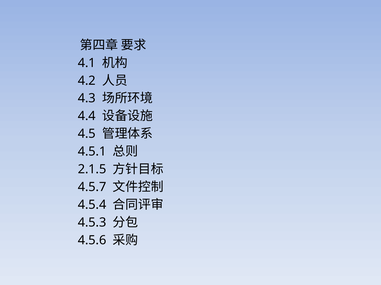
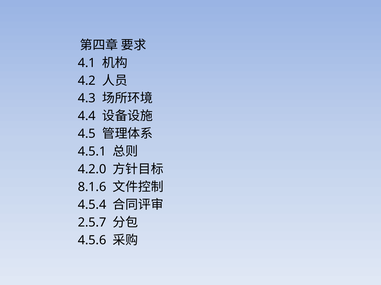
2.1.5: 2.1.5 -> 4.2.0
4.5.7: 4.5.7 -> 8.1.6
4.5.3: 4.5.3 -> 2.5.7
